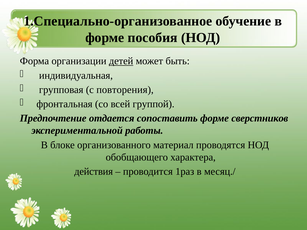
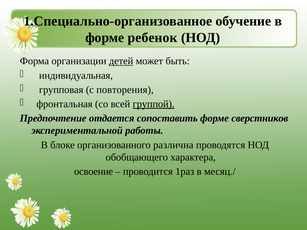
пособия: пособия -> ребенок
группой underline: none -> present
материал: материал -> различна
действия: действия -> освоение
